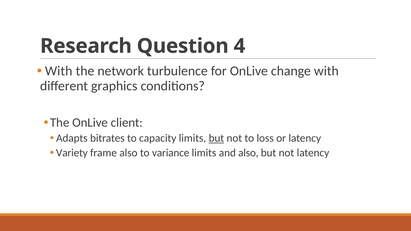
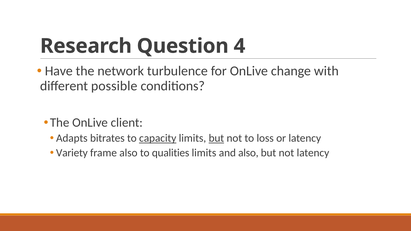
With at (59, 71): With -> Have
graphics: graphics -> possible
capacity underline: none -> present
variance: variance -> qualities
